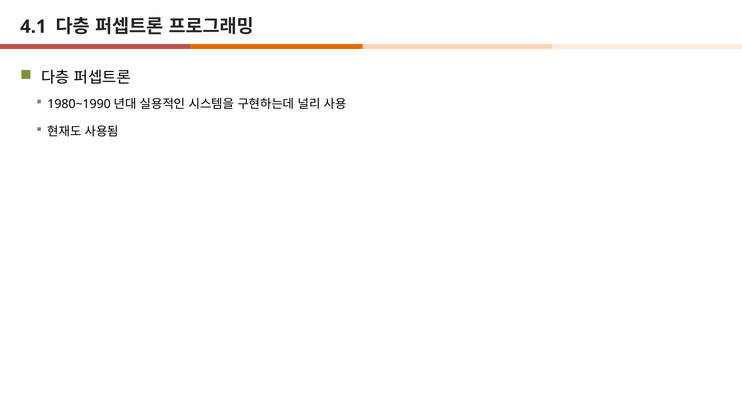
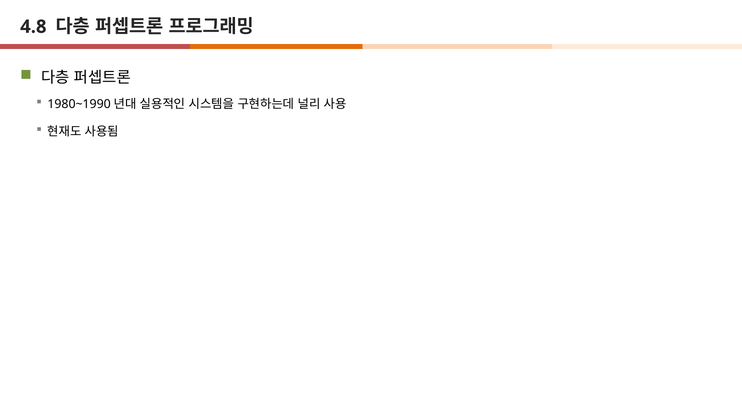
4.1: 4.1 -> 4.8
